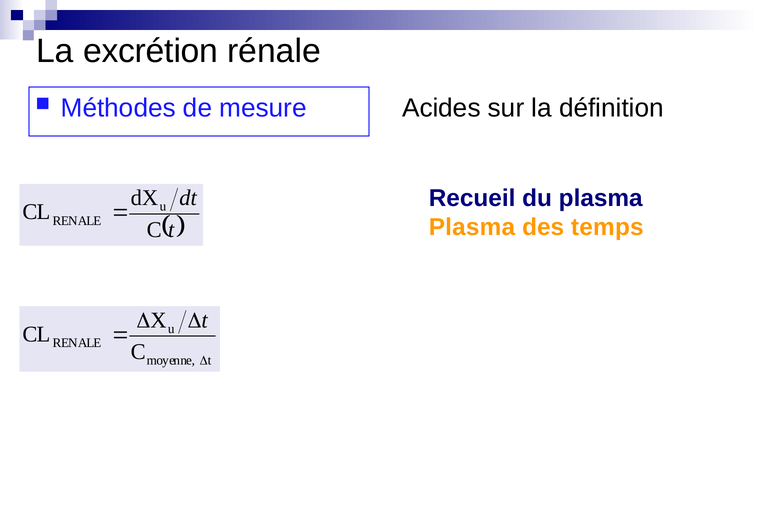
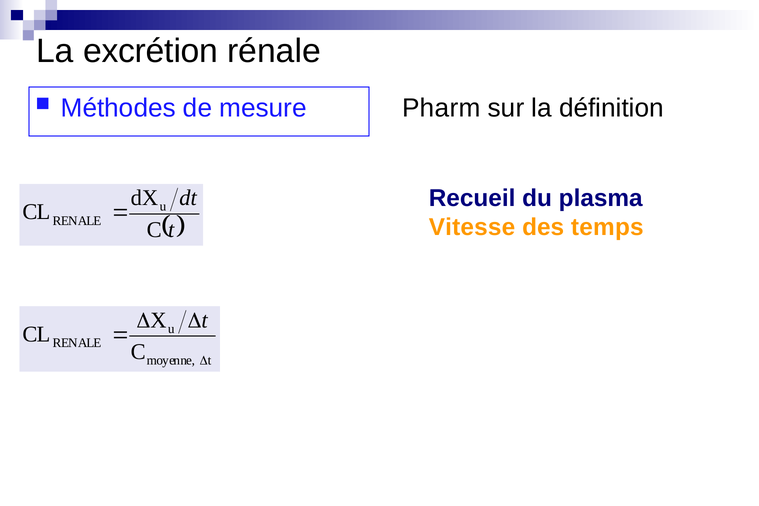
Acides: Acides -> Pharm
Plasma at (472, 227): Plasma -> Vitesse
